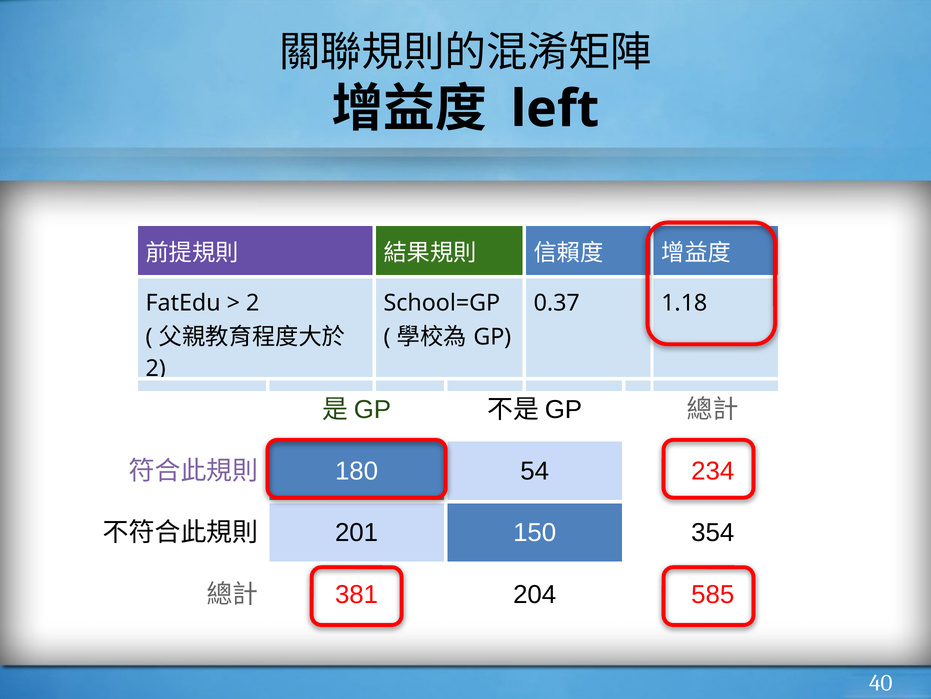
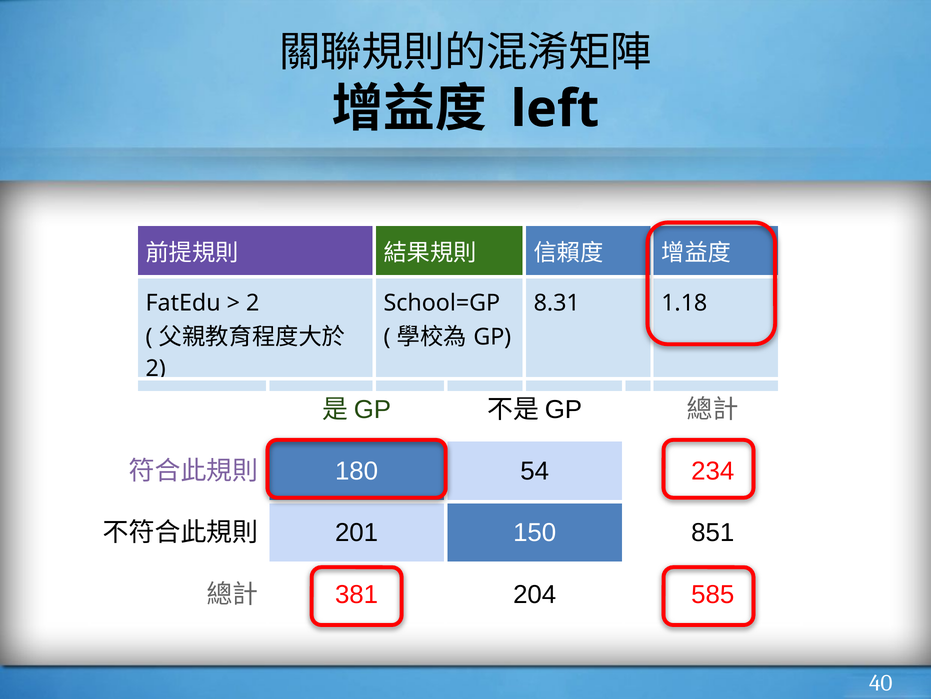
0.37: 0.37 -> 8.31
354: 354 -> 851
